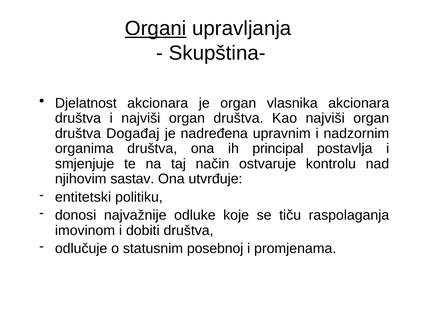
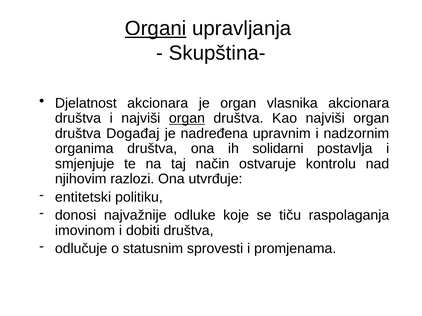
organ at (187, 119) underline: none -> present
principal: principal -> solidarni
sastav: sastav -> razlozi
posebnoj: posebnoj -> sprovesti
